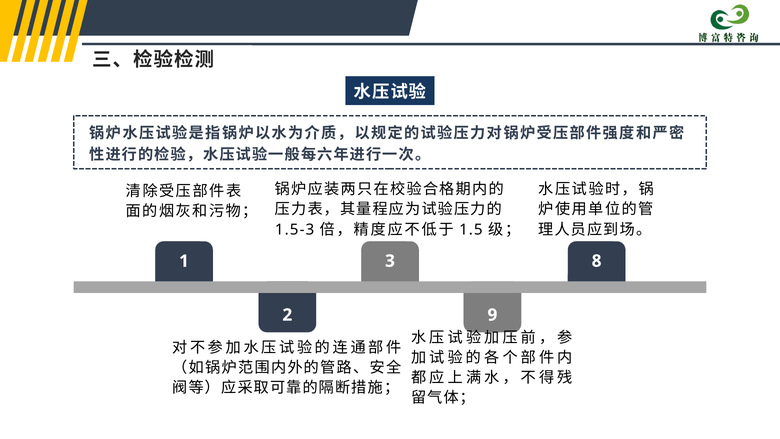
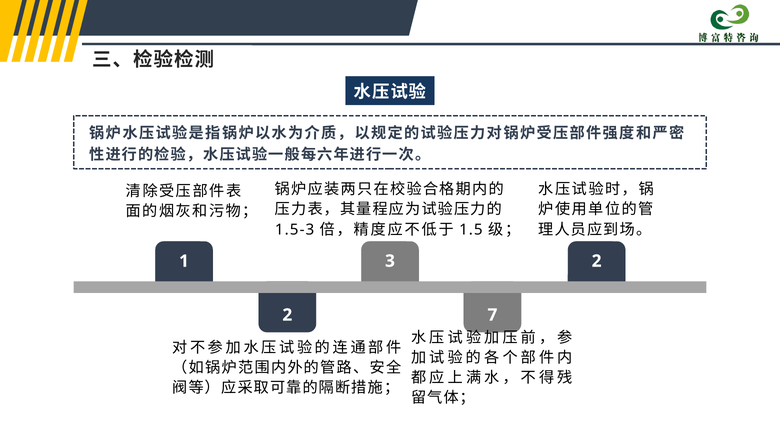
3 8: 8 -> 2
9: 9 -> 7
